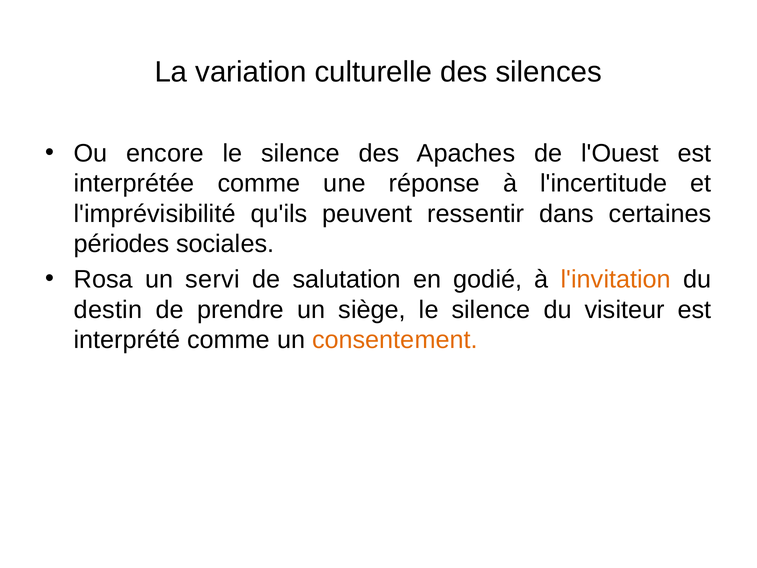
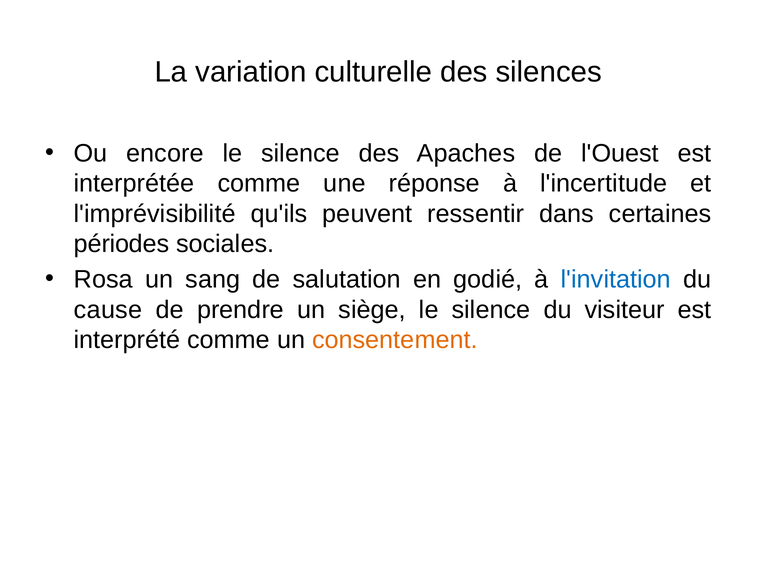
servi: servi -> sang
l'invitation colour: orange -> blue
destin: destin -> cause
